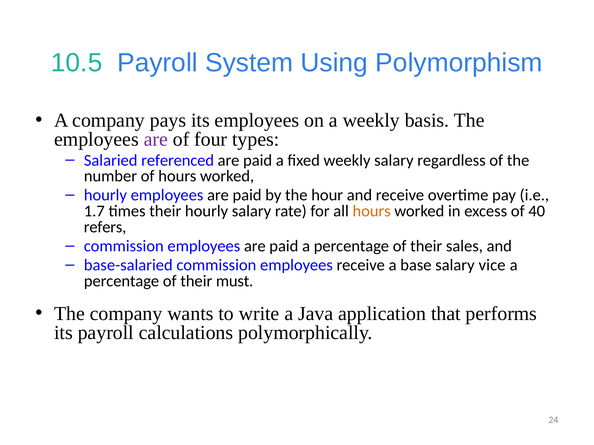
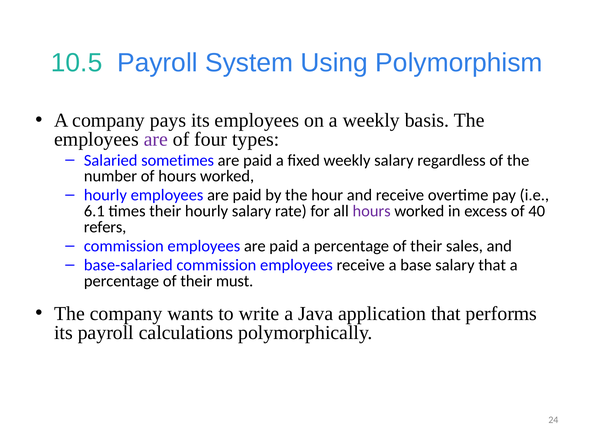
referenced: referenced -> sometimes
1.7: 1.7 -> 6.1
hours at (372, 211) colour: orange -> purple
salary vice: vice -> that
